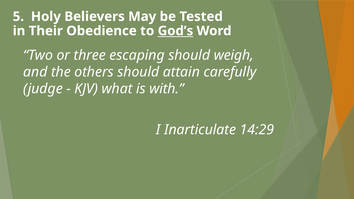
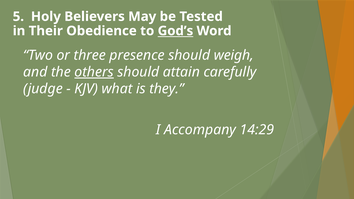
escaping: escaping -> presence
others underline: none -> present
with: with -> they
Inarticulate: Inarticulate -> Accompany
